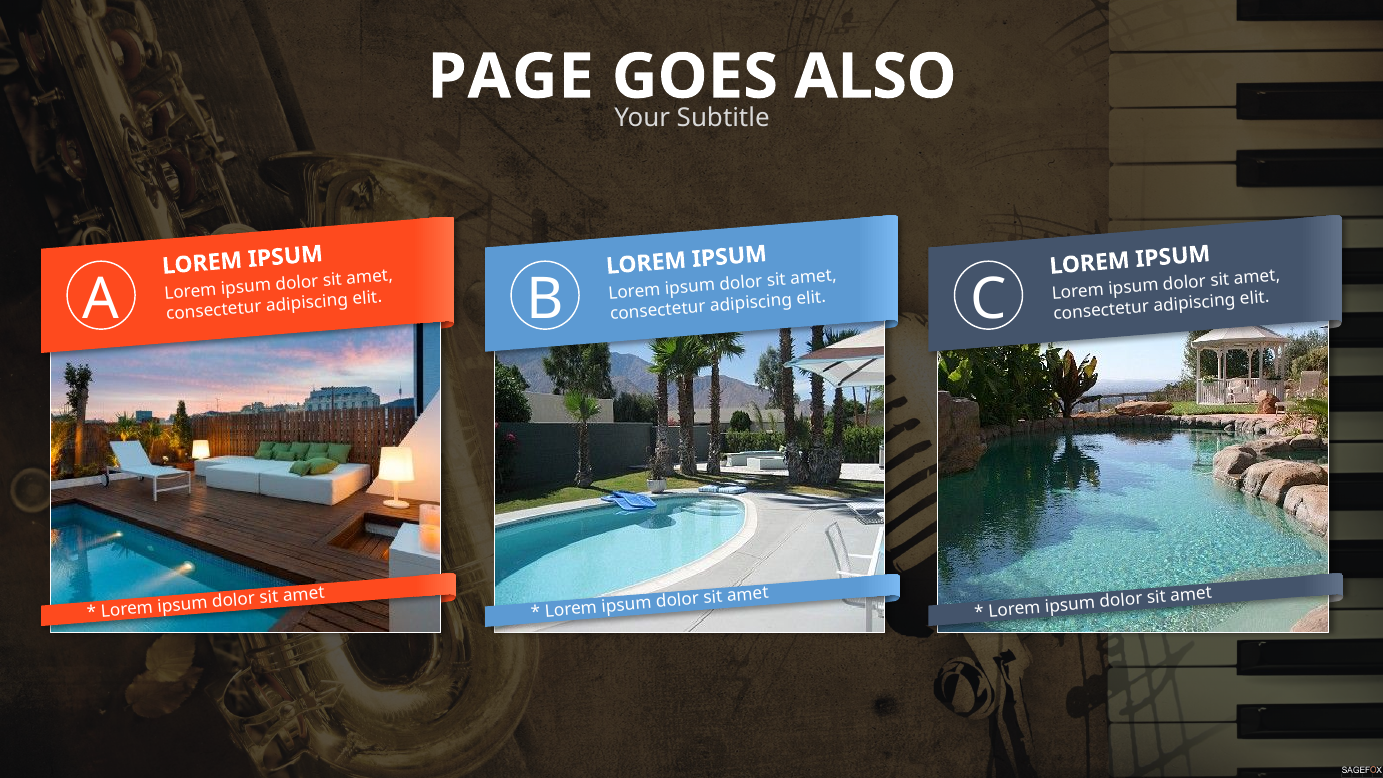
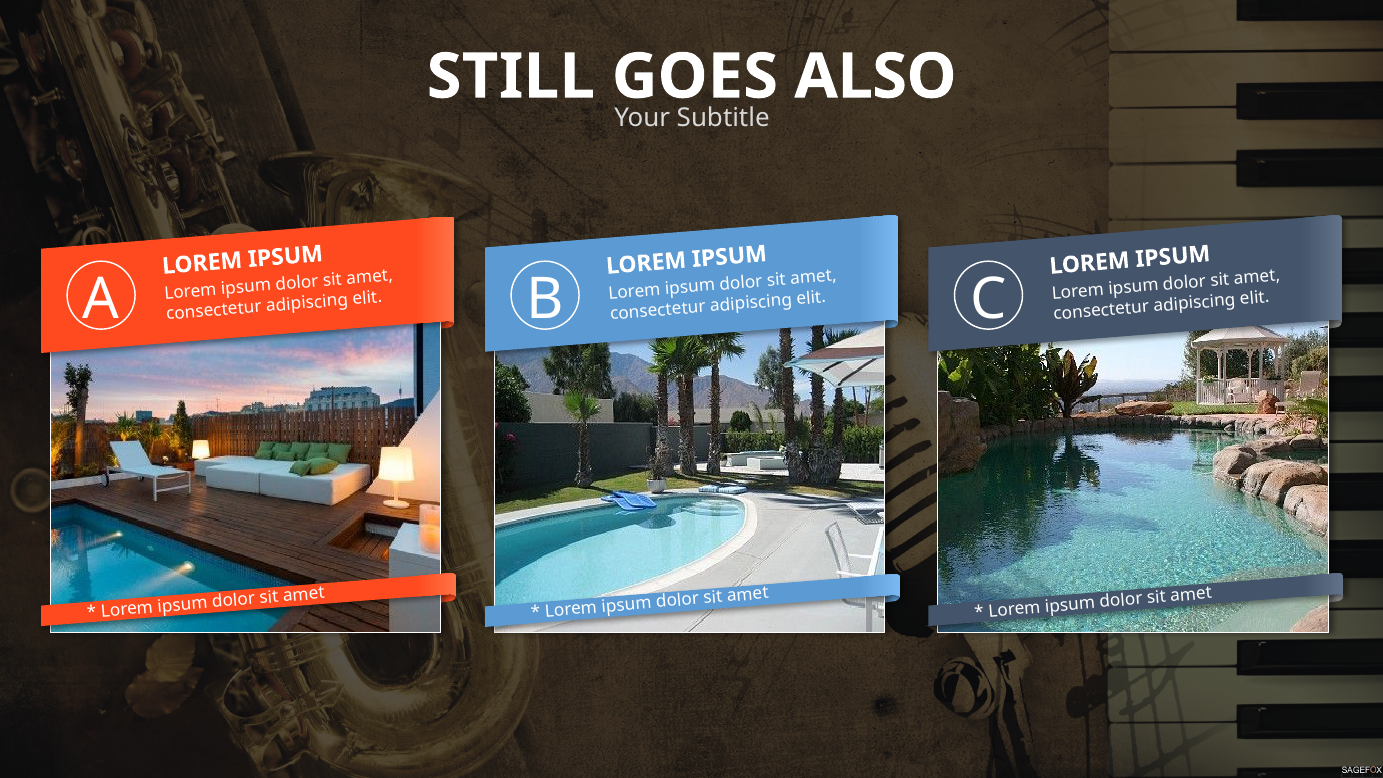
PAGE: PAGE -> STILL
